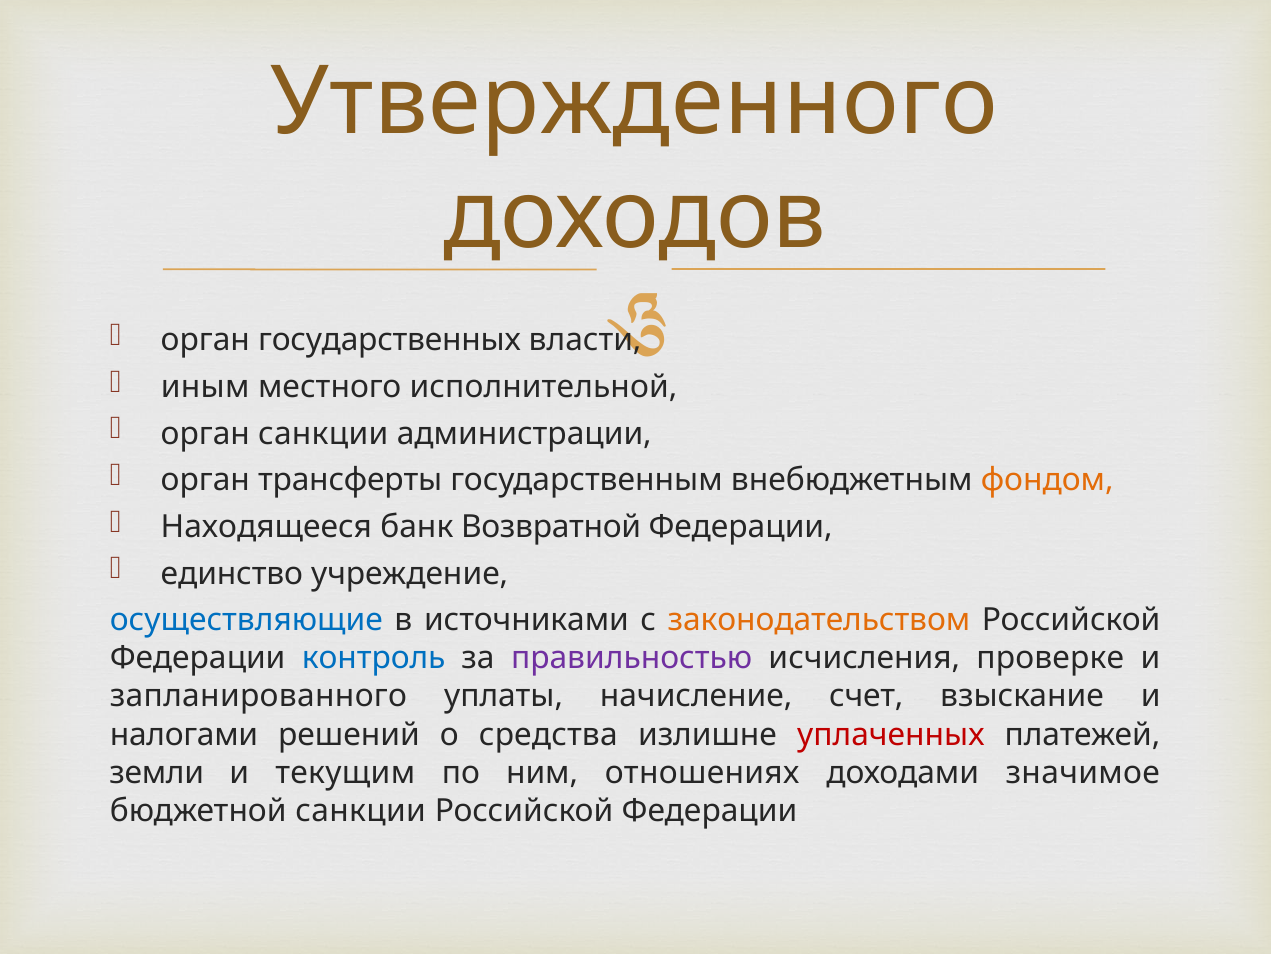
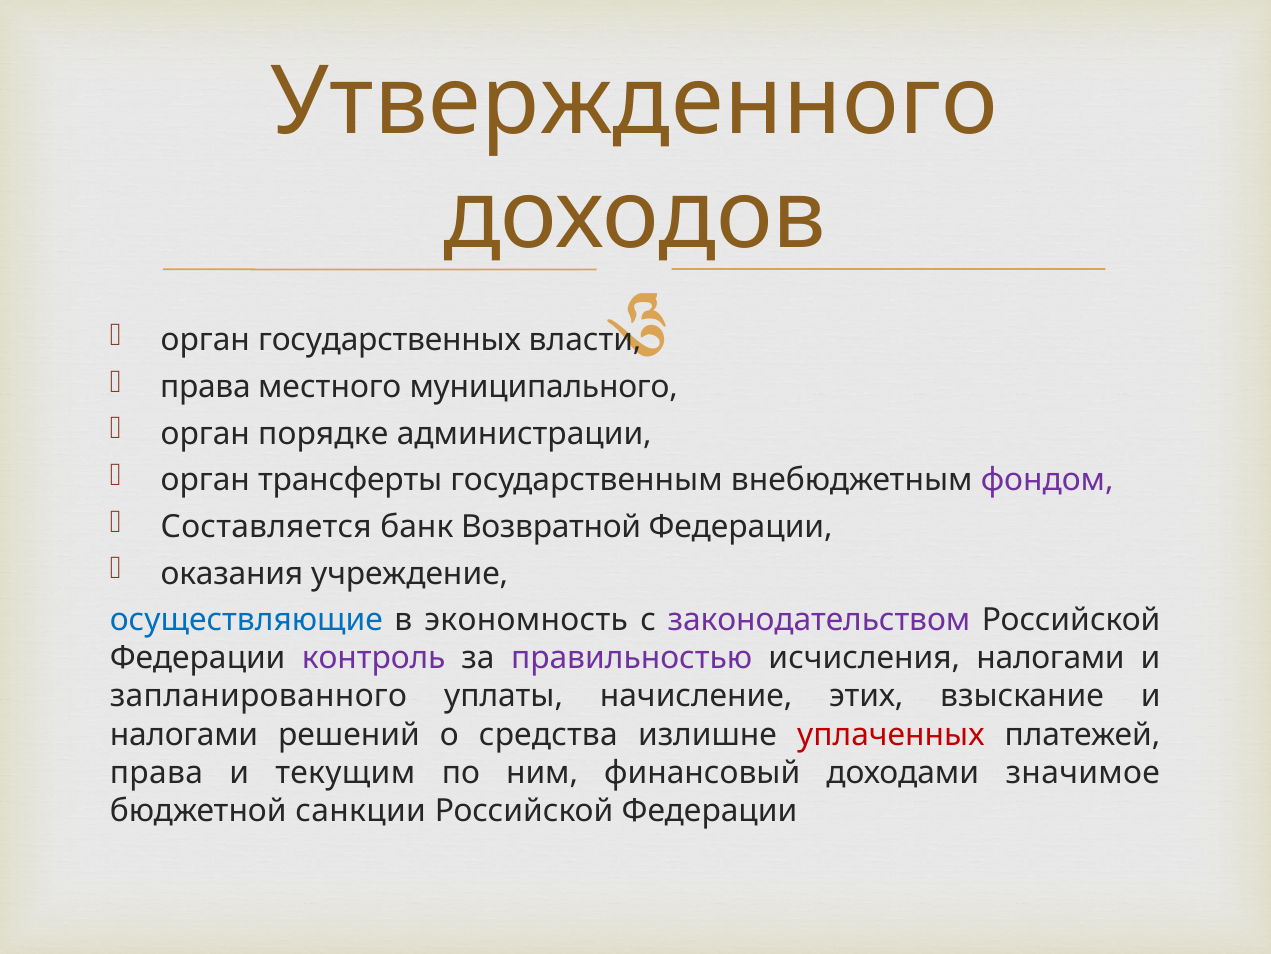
иным at (205, 387): иным -> права
исполнительной: исполнительной -> муниципального
орган санкции: санкции -> порядке
фондом colour: orange -> purple
Находящееся: Находящееся -> Составляется
единство: единство -> оказания
источниками: источниками -> экономность
законодательством colour: orange -> purple
контроль colour: blue -> purple
исчисления проверке: проверке -> налогами
счет: счет -> этих
земли at (157, 772): земли -> права
отношениях: отношениях -> финансовый
